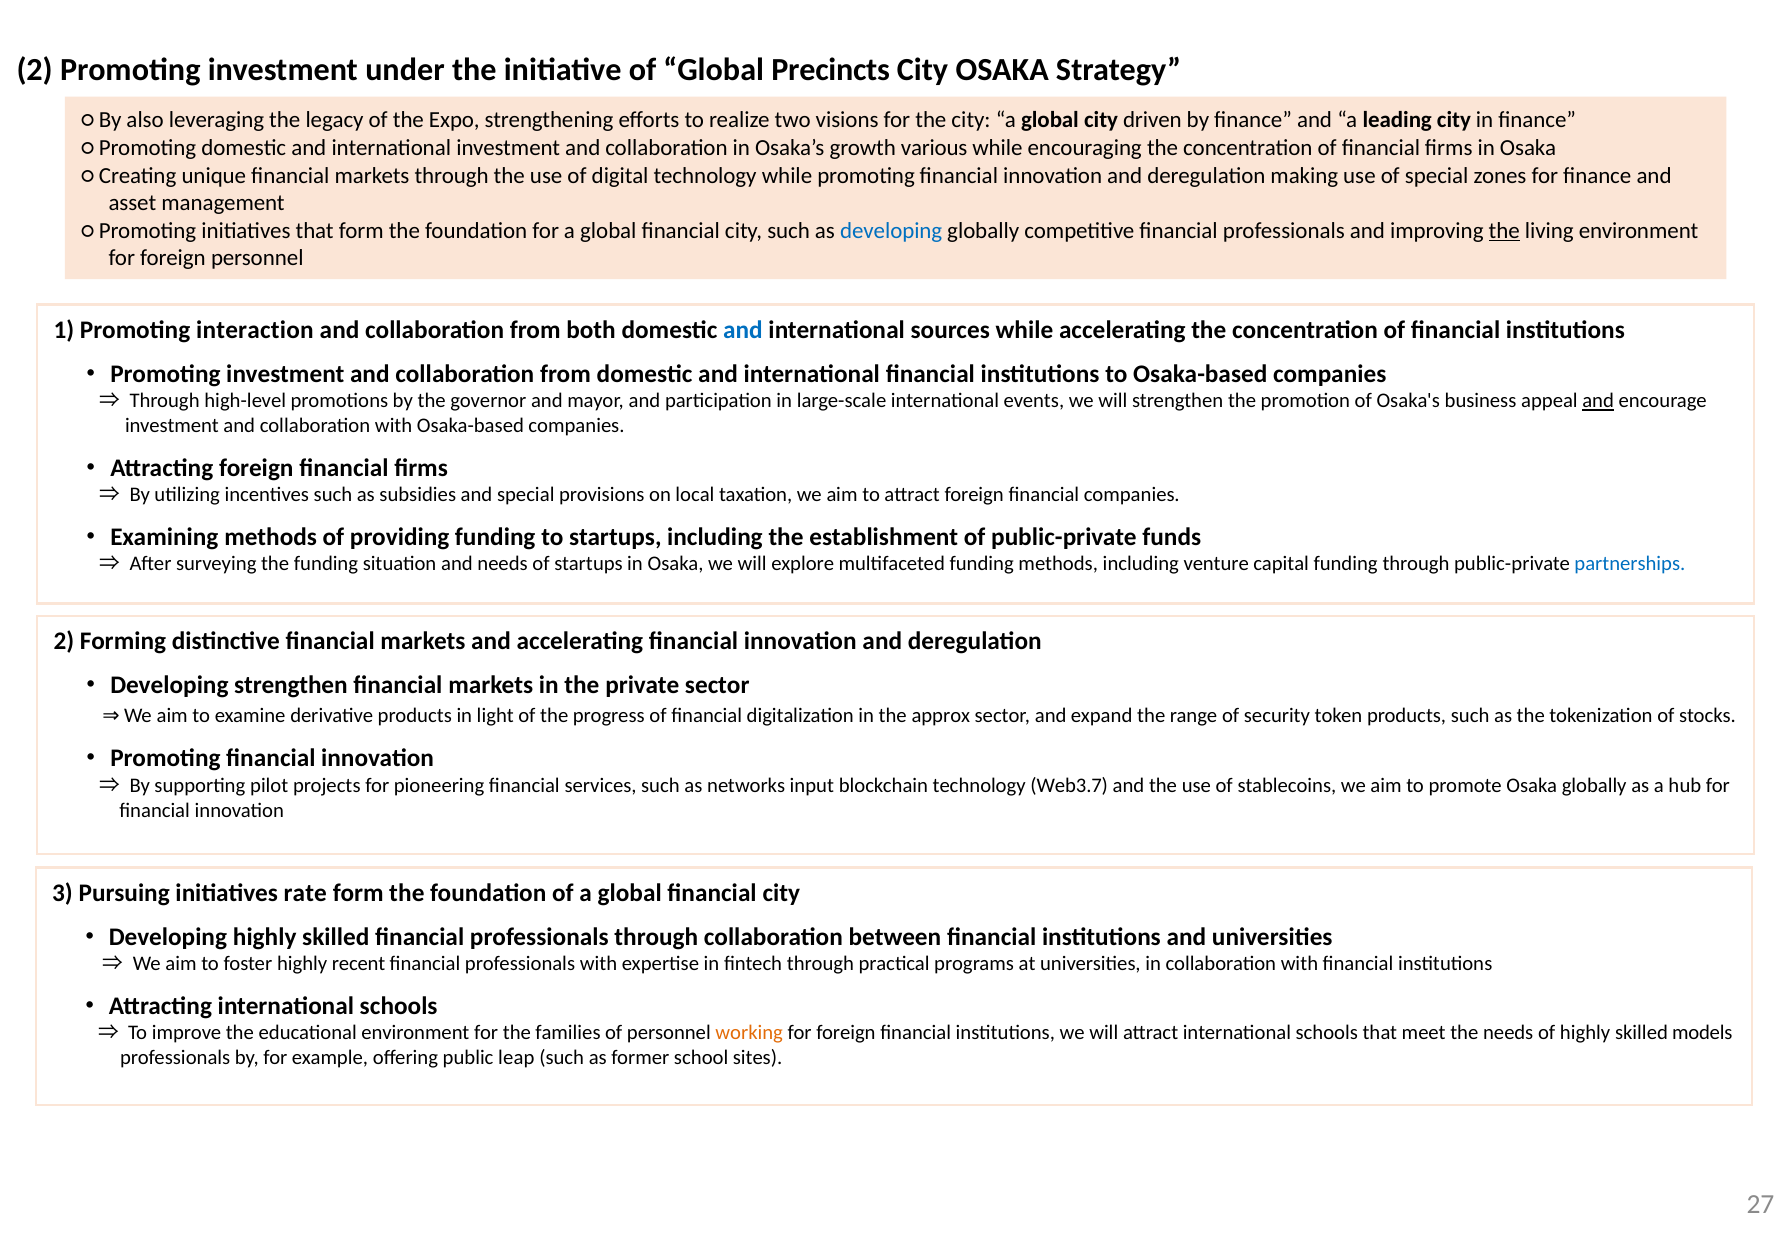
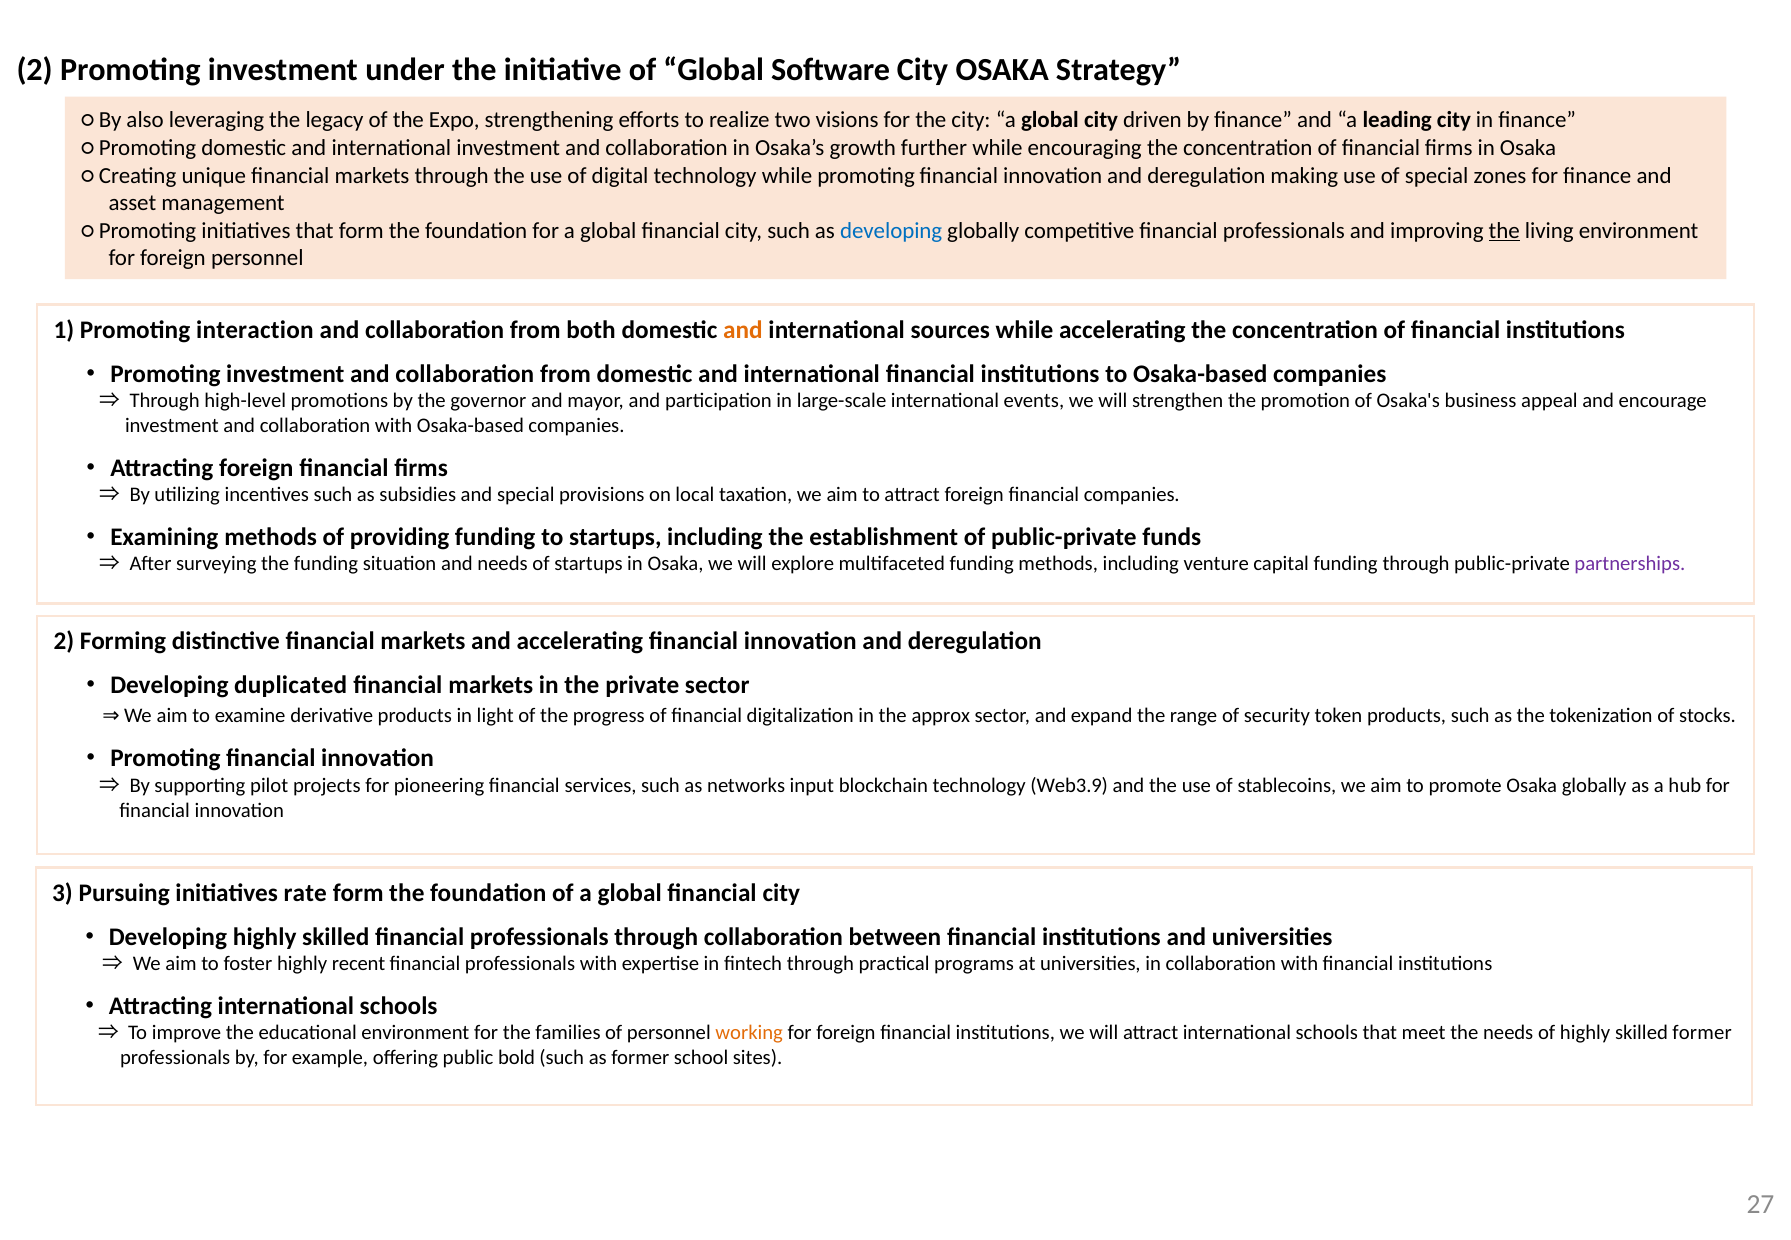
Precincts: Precincts -> Software
various: various -> further
and at (743, 330) colour: blue -> orange
and at (1598, 401) underline: present -> none
partnerships colour: blue -> purple
strengthen at (291, 685): strengthen -> duplicated
Web3.7: Web3.7 -> Web3.9
skilled models: models -> former
leap: leap -> bold
